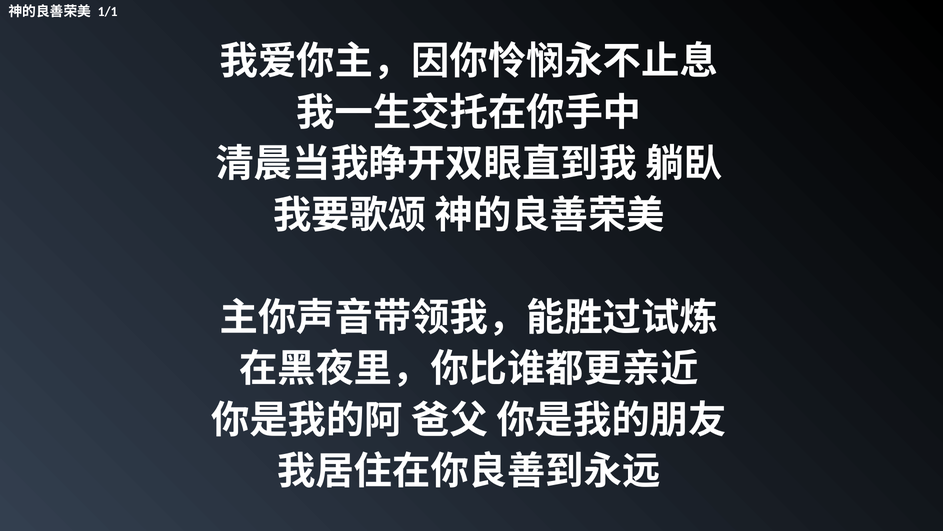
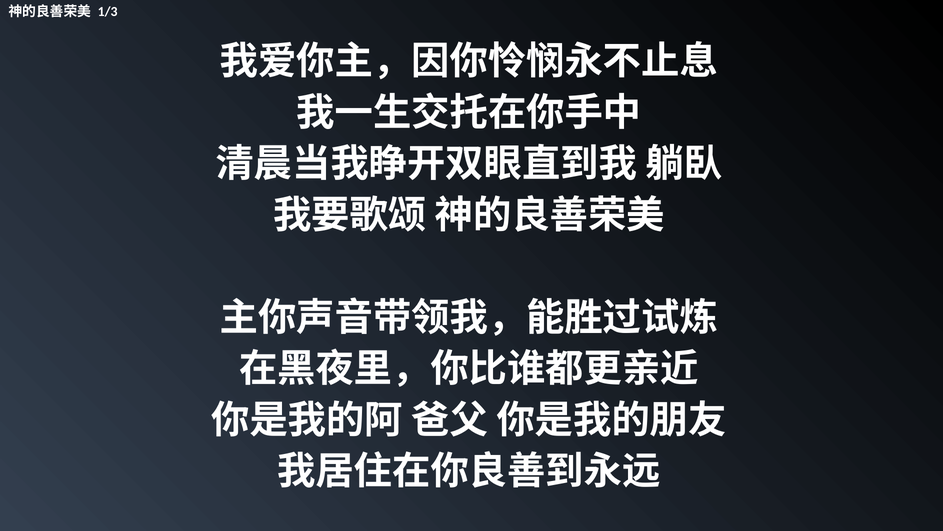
1/1: 1/1 -> 1/3
